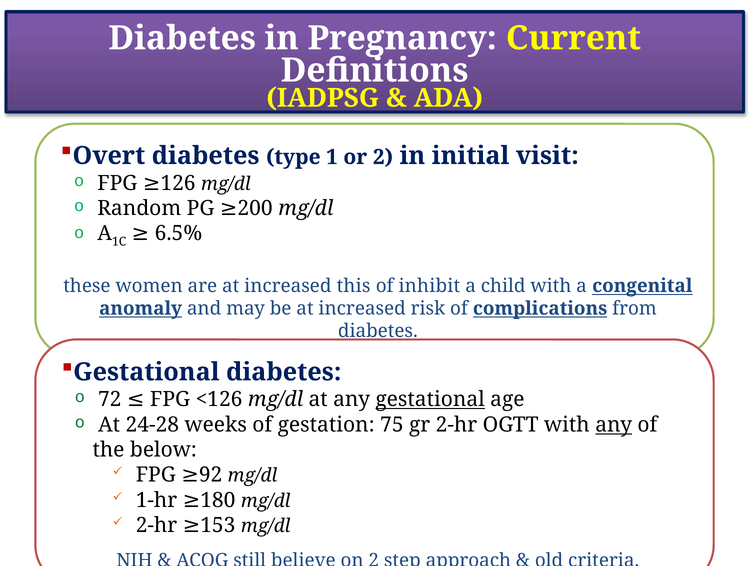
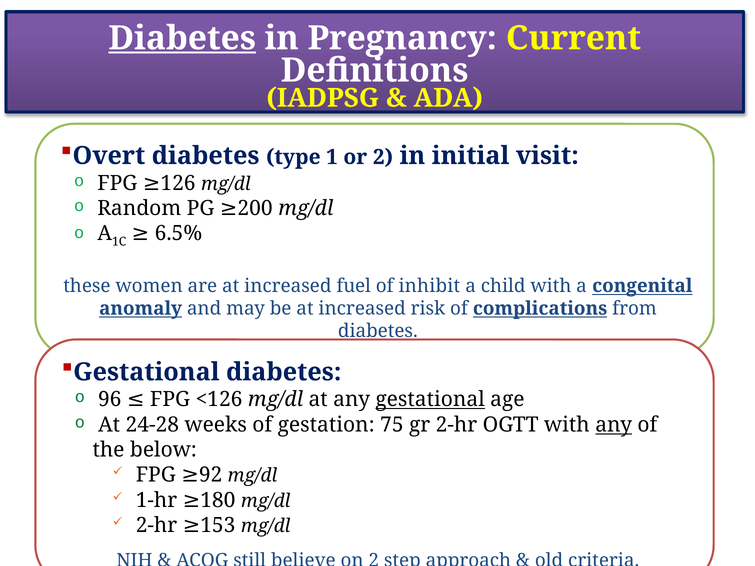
Diabetes at (182, 38) underline: none -> present
this: this -> fuel
72: 72 -> 96
